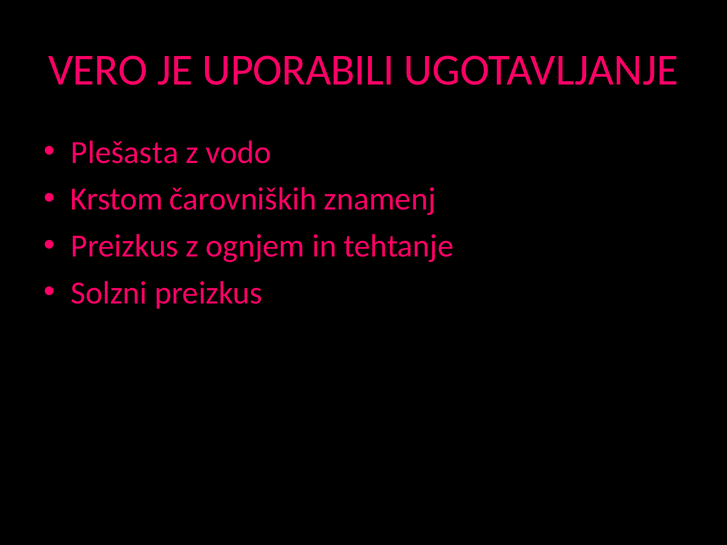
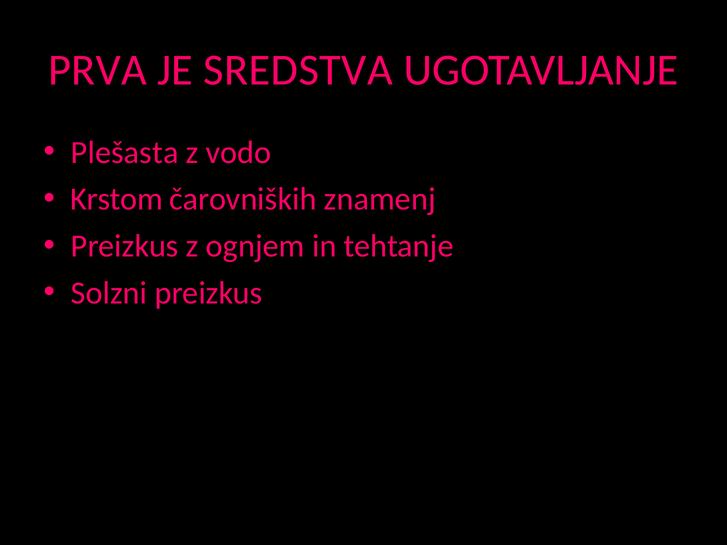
VERO: VERO -> PRVA
UPORABILI: UPORABILI -> SREDSTVA
